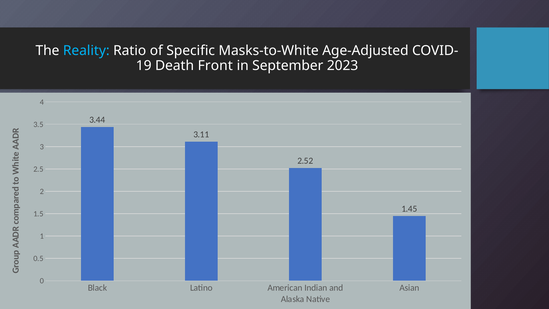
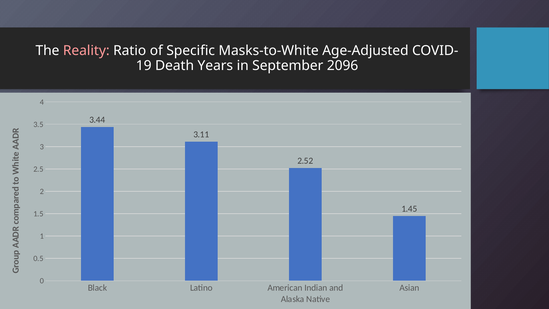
Reality colour: light blue -> pink
Front: Front -> Years
2023: 2023 -> 2096
